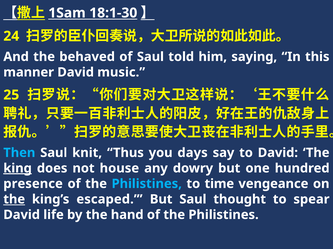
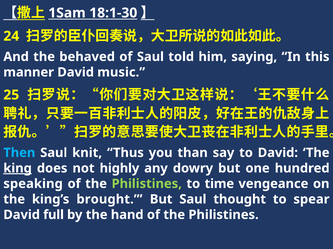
days: days -> than
house: house -> highly
presence: presence -> speaking
Philistines at (147, 184) colour: light blue -> light green
the at (14, 200) underline: present -> none
escaped: escaped -> brought
life: life -> full
